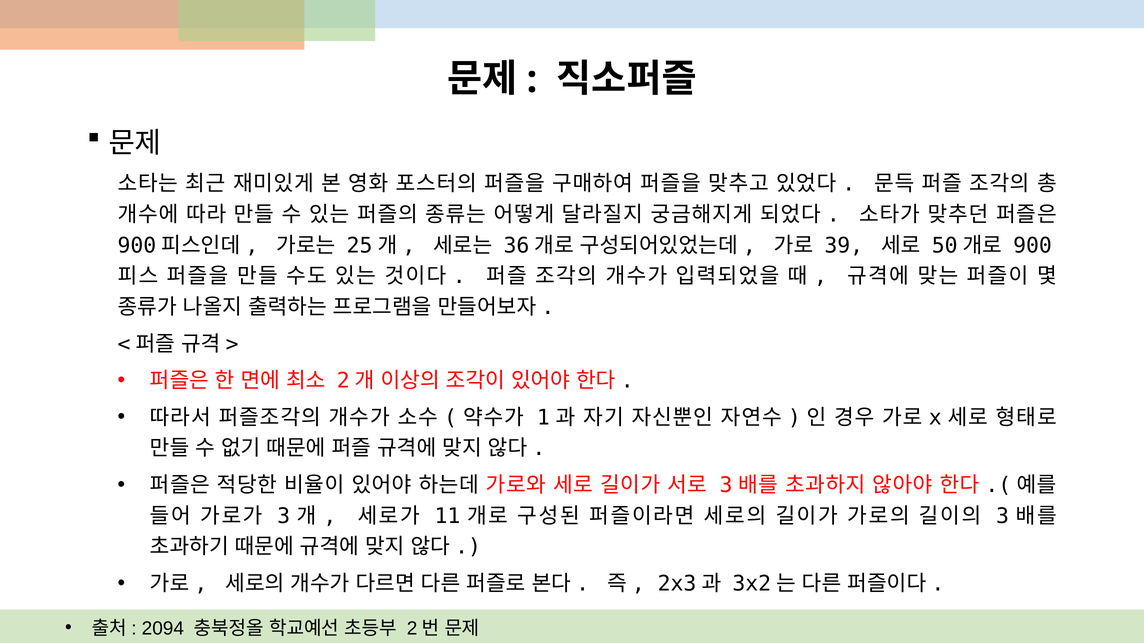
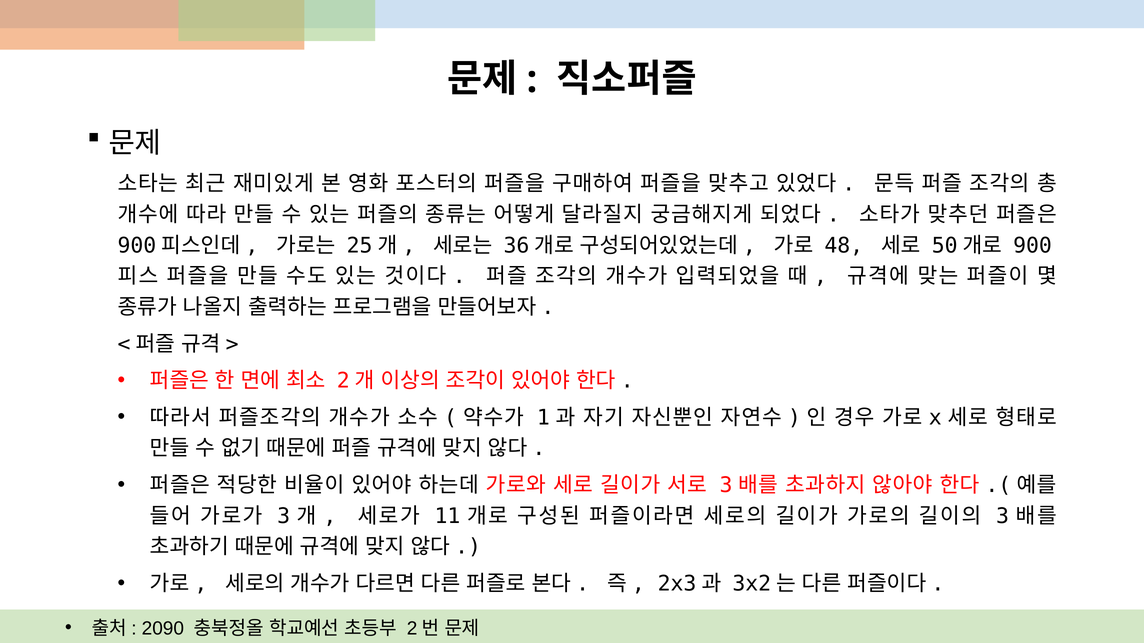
39: 39 -> 48
2094: 2094 -> 2090
